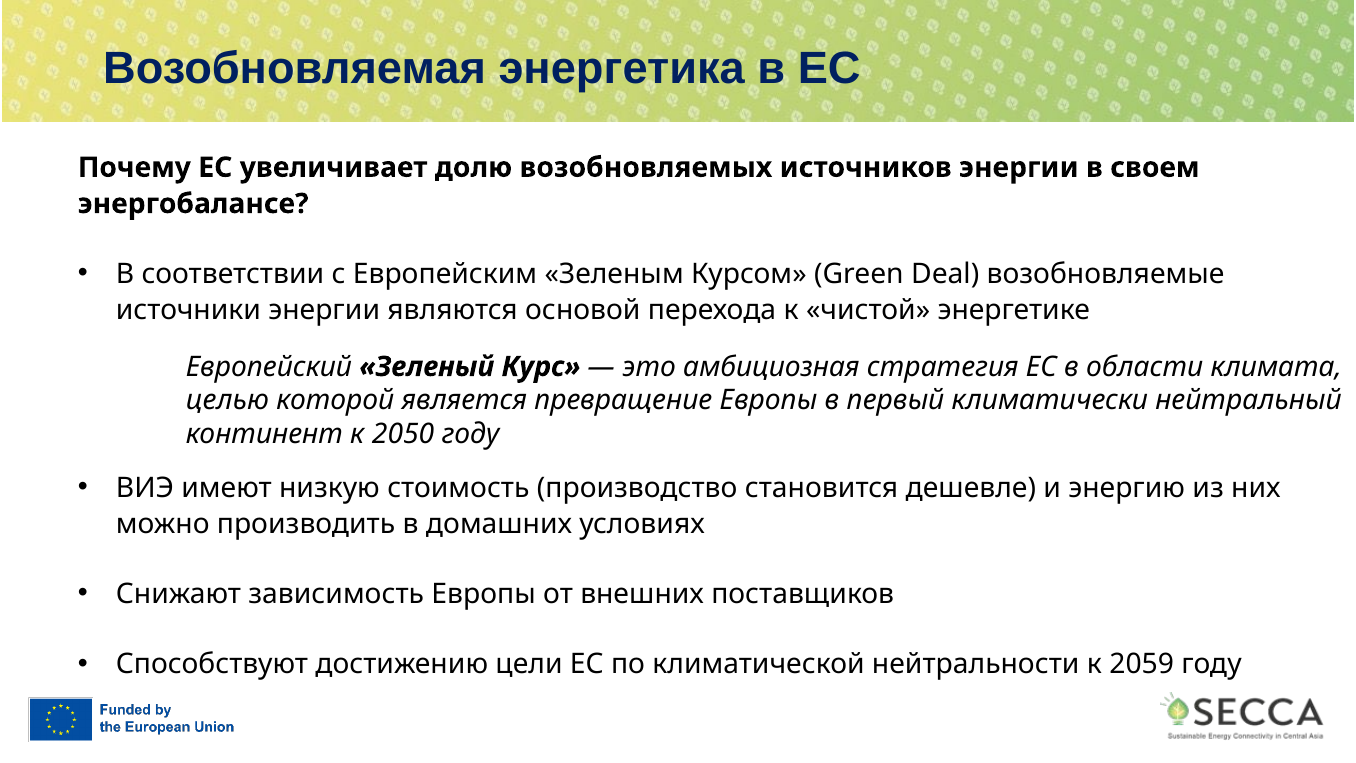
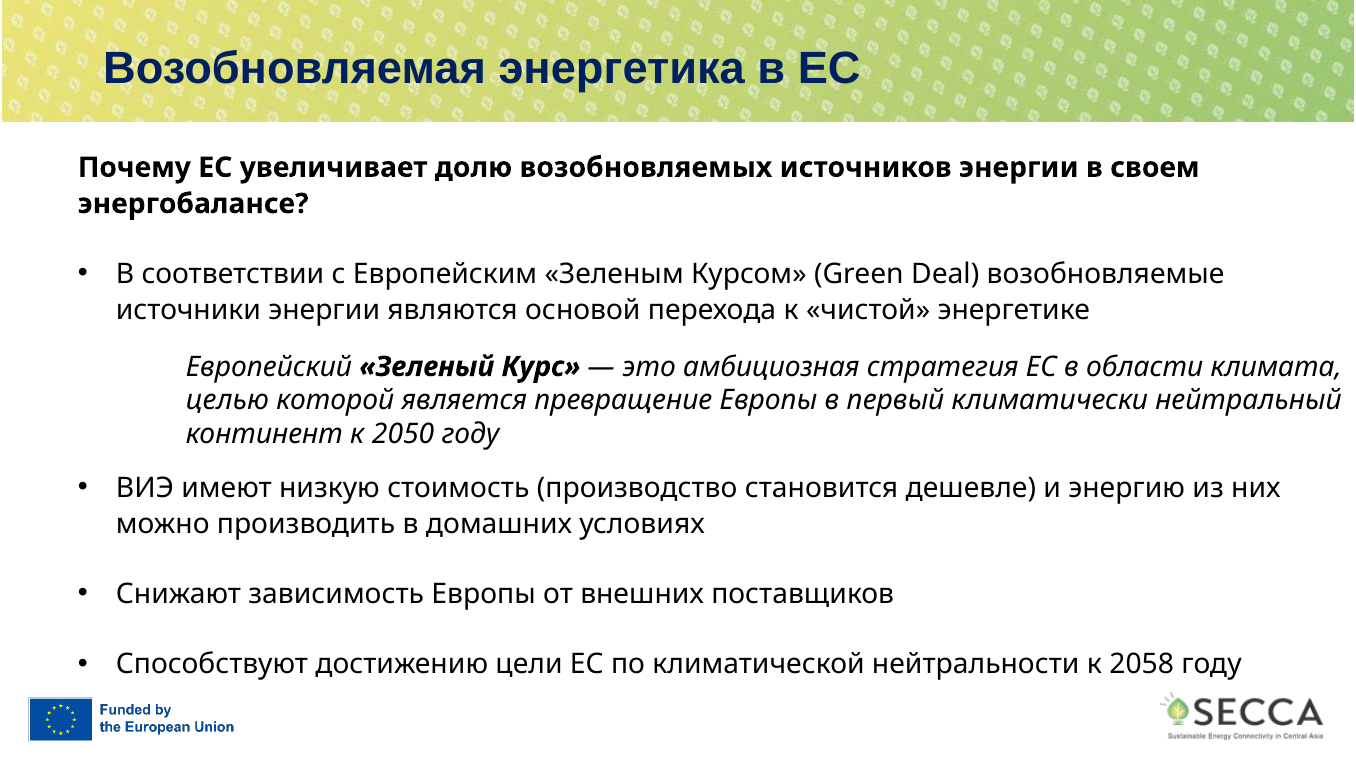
2059: 2059 -> 2058
